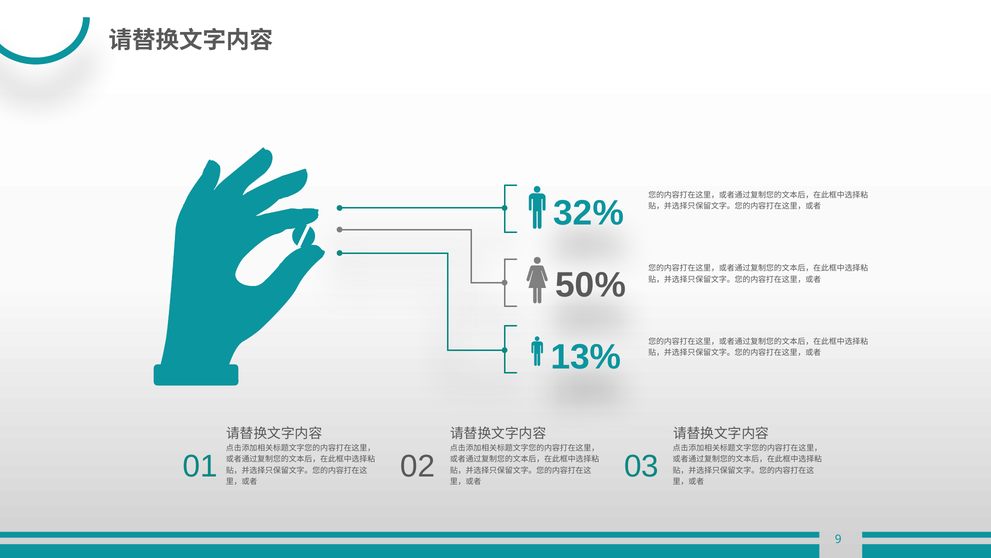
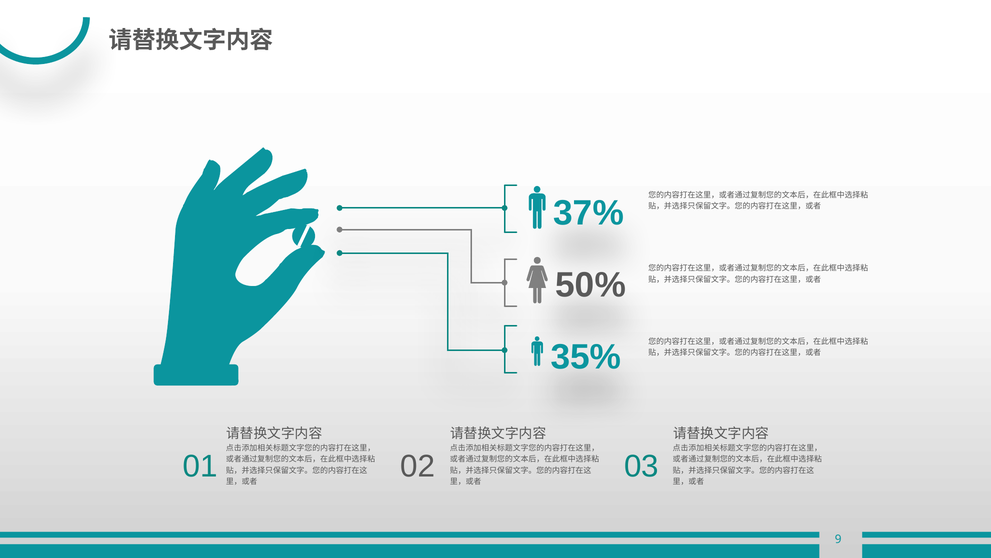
32%: 32% -> 37%
13%: 13% -> 35%
